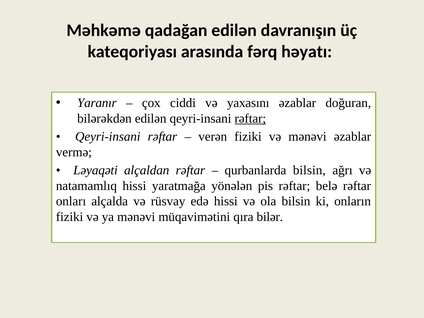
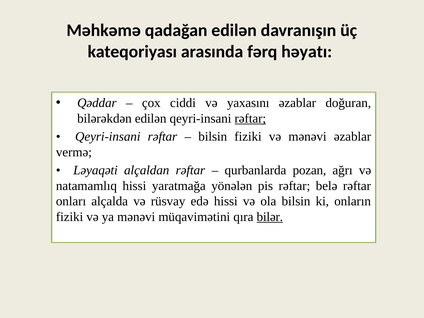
Yaranır: Yaranır -> Qəddar
verən at (213, 137): verən -> bilsin
qurbanlarda bilsin: bilsin -> pozan
bilər underline: none -> present
